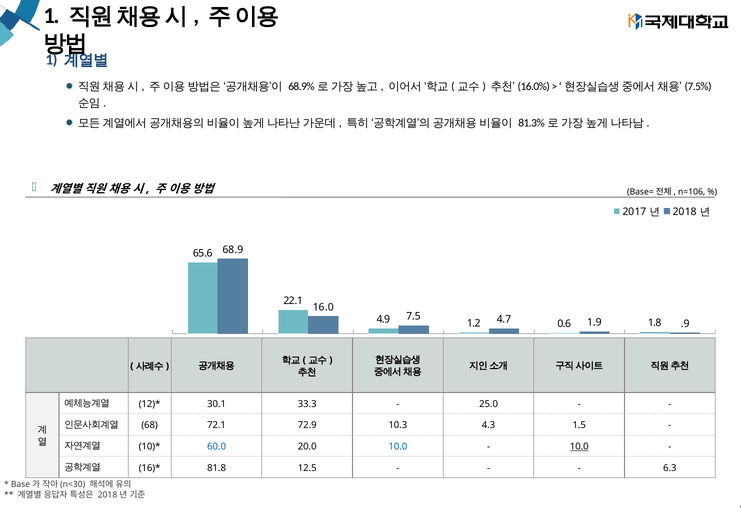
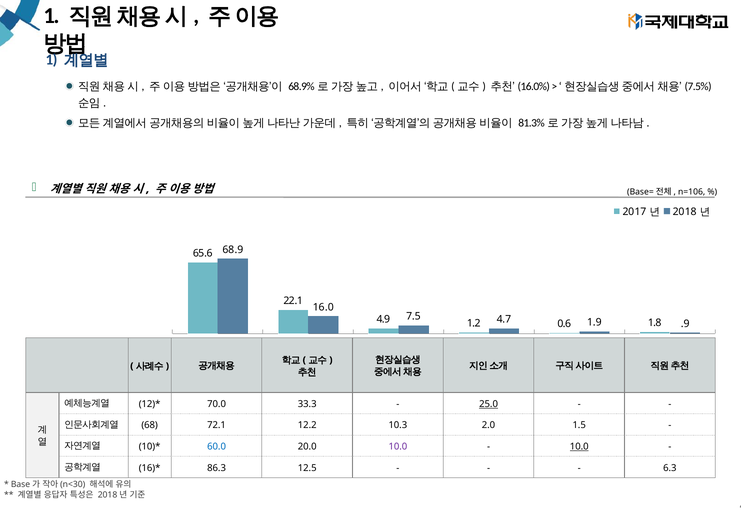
30.1: 30.1 -> 70.0
25.0 underline: none -> present
72.9: 72.9 -> 12.2
4.3: 4.3 -> 2.0
10.0 at (398, 447) colour: blue -> purple
81.8: 81.8 -> 86.3
